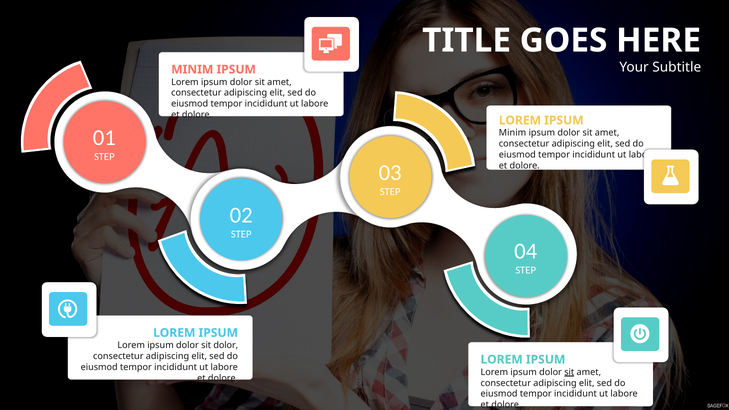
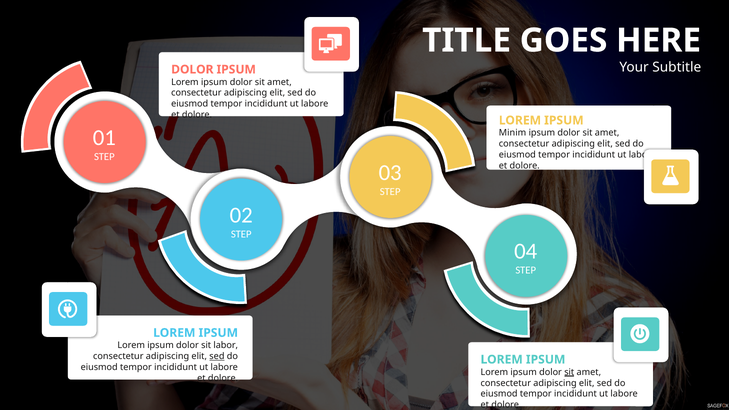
MINIM at (192, 69): MINIM -> DOLOR
sit dolor: dolor -> labor
sed at (217, 356) underline: none -> present
